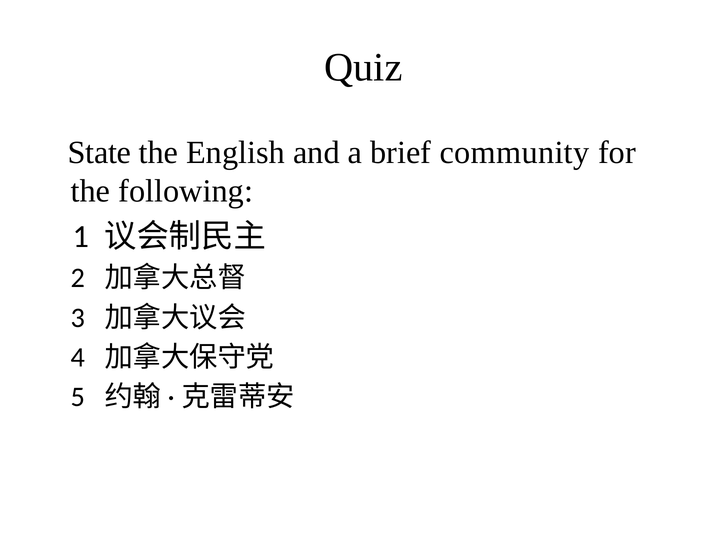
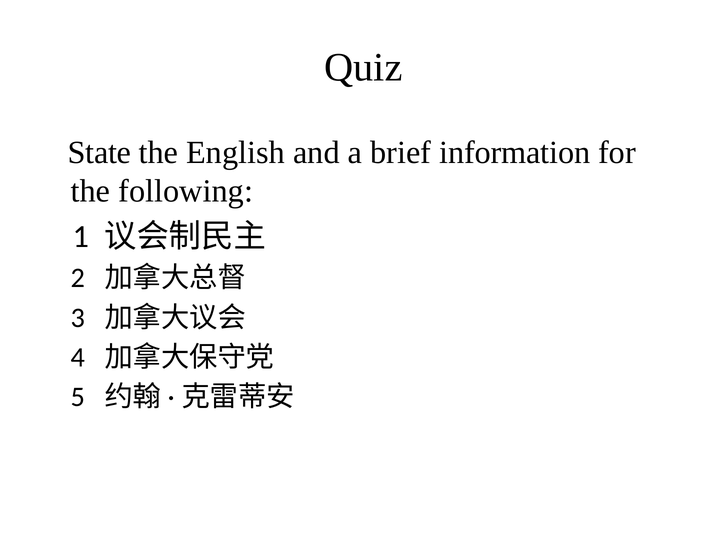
community: community -> information
